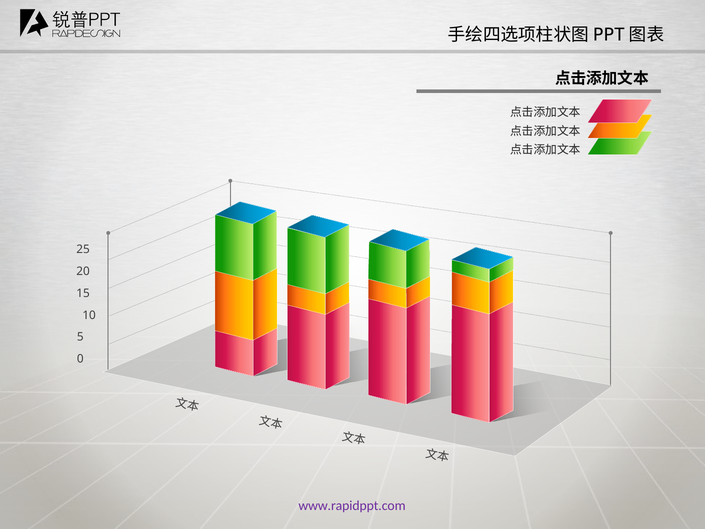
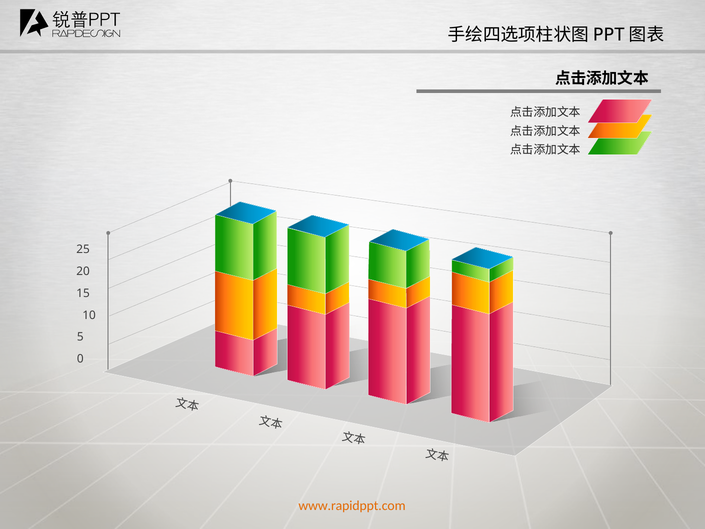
www.rapidppt.com colour: purple -> orange
